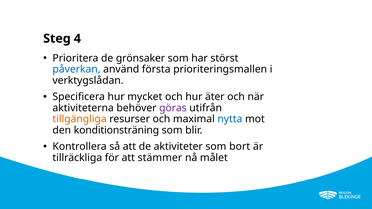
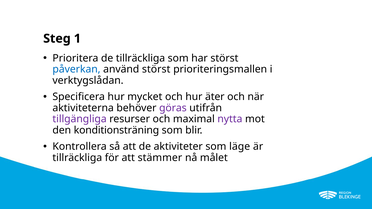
4: 4 -> 1
de grönsaker: grönsaker -> tillräckliga
använd första: första -> störst
tillgängliga colour: orange -> purple
nytta colour: blue -> purple
bort: bort -> läge
